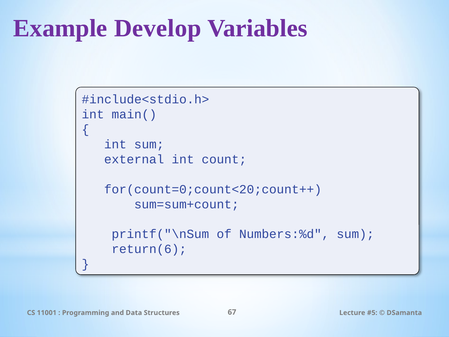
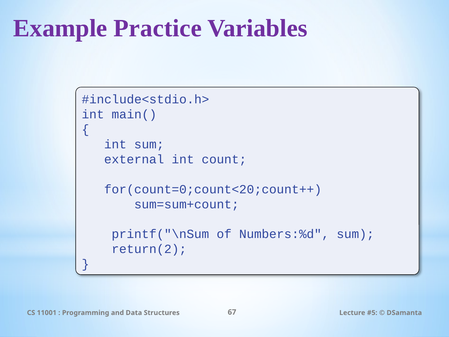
Develop: Develop -> Practice
return(6: return(6 -> return(2
